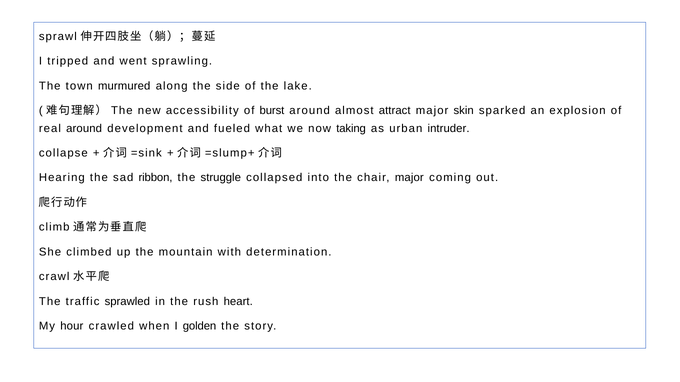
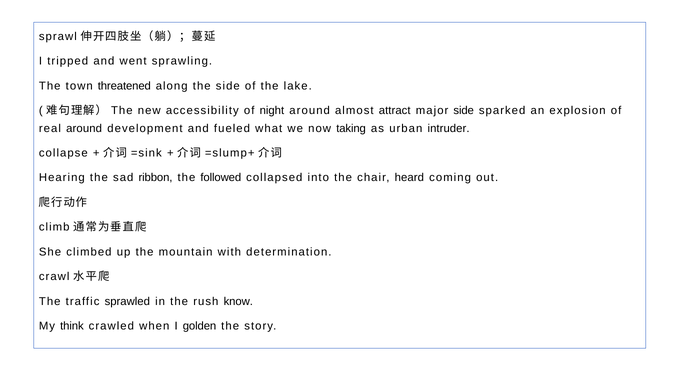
murmured: murmured -> threatened
burst: burst -> night
major skin: skin -> side
struggle: struggle -> followed
chair major: major -> heard
heart: heart -> know
hour: hour -> think
